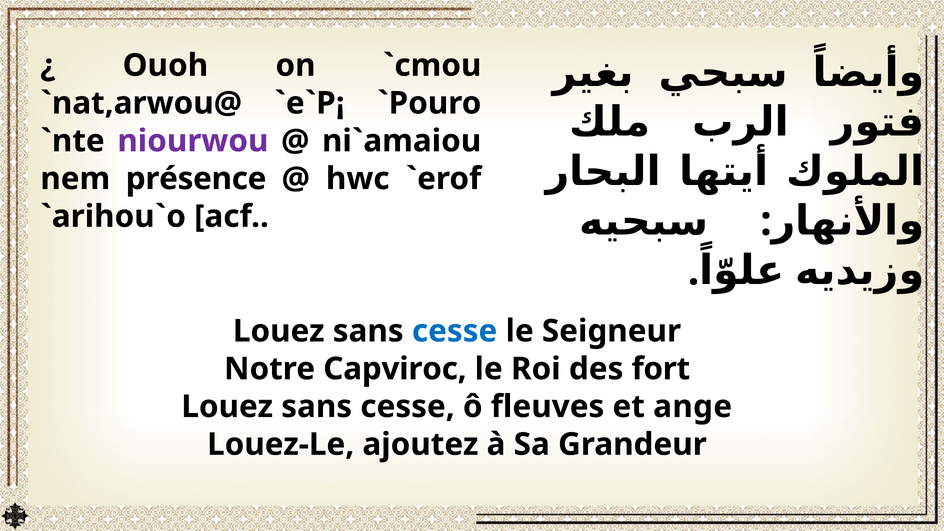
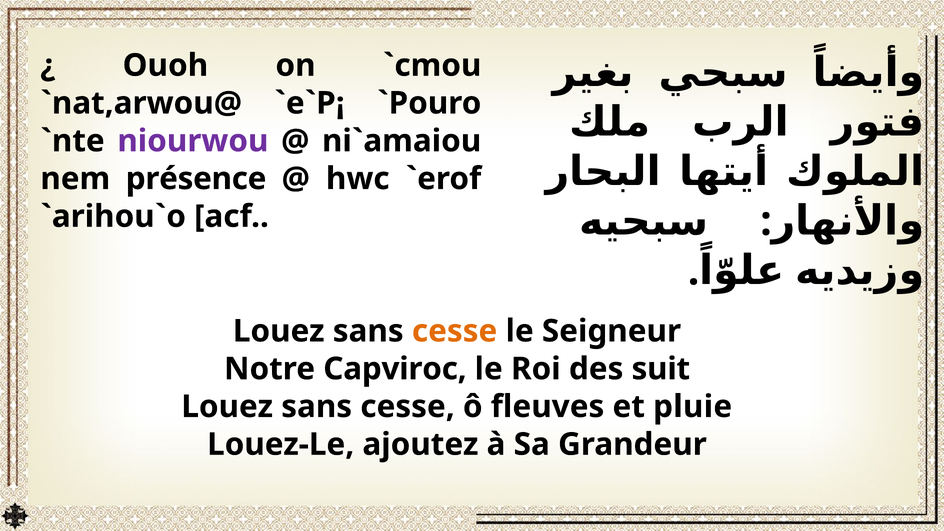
cesse at (455, 331) colour: blue -> orange
fort: fort -> suit
ange: ange -> pluie
